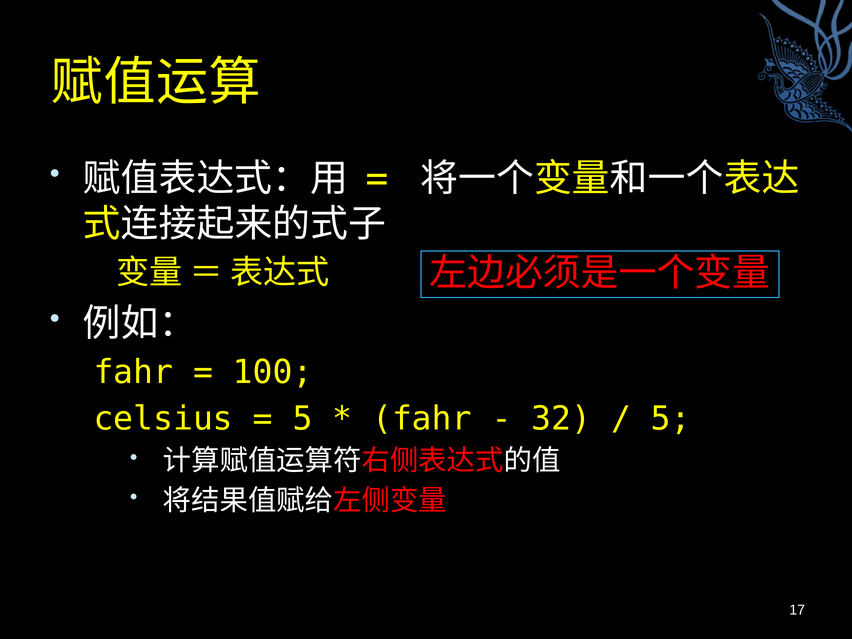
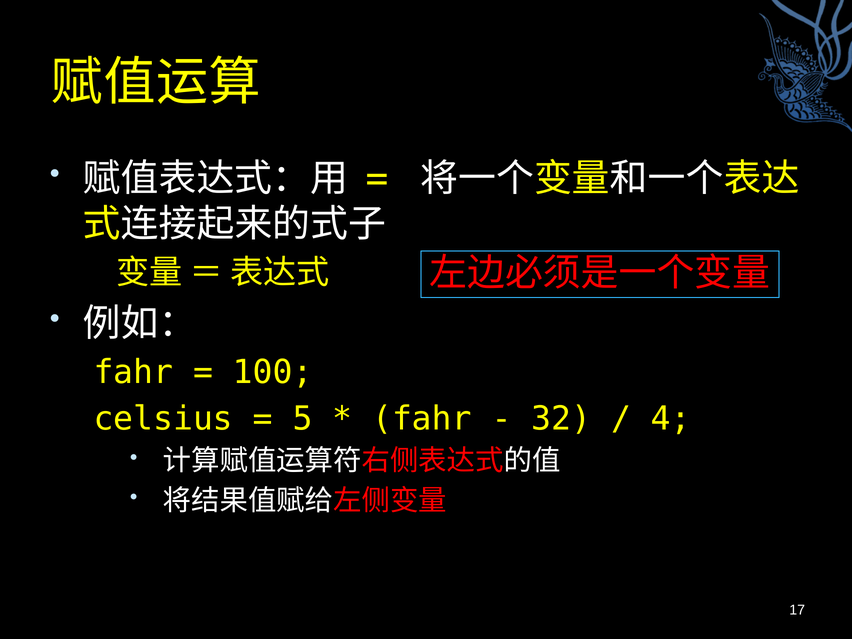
5 at (671, 419): 5 -> 4
